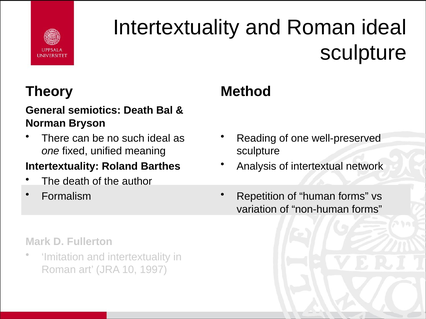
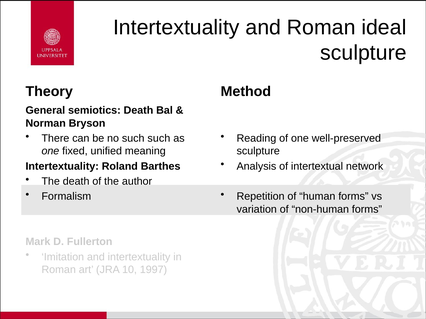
such ideal: ideal -> such
